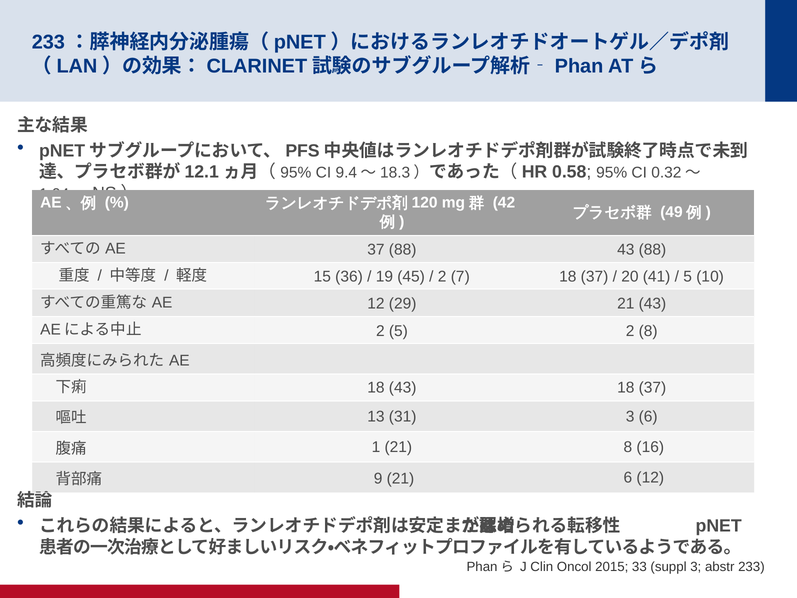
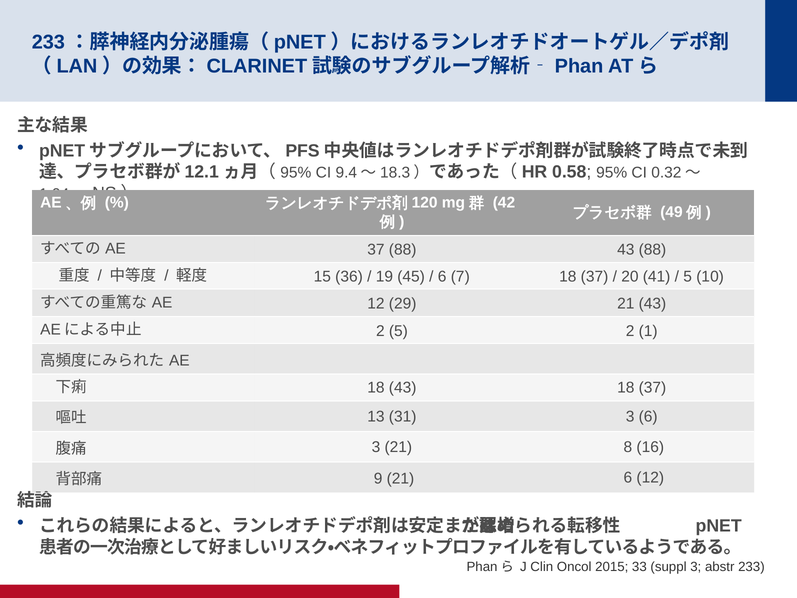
2 at (442, 277): 2 -> 6
2 8: 8 -> 1
1 at (376, 447): 1 -> 3
